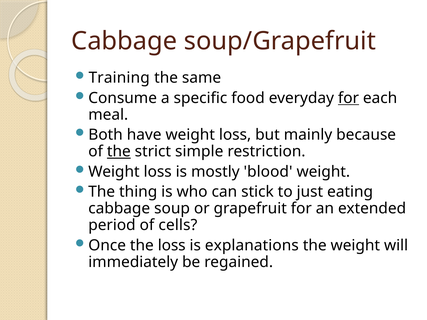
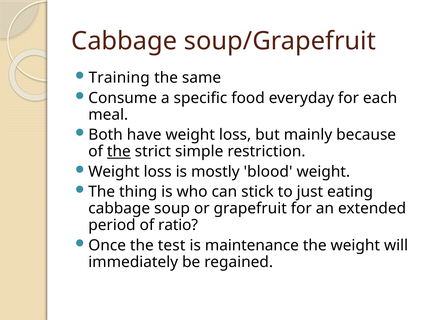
for at (348, 98) underline: present -> none
cells: cells -> ratio
the loss: loss -> test
explanations: explanations -> maintenance
